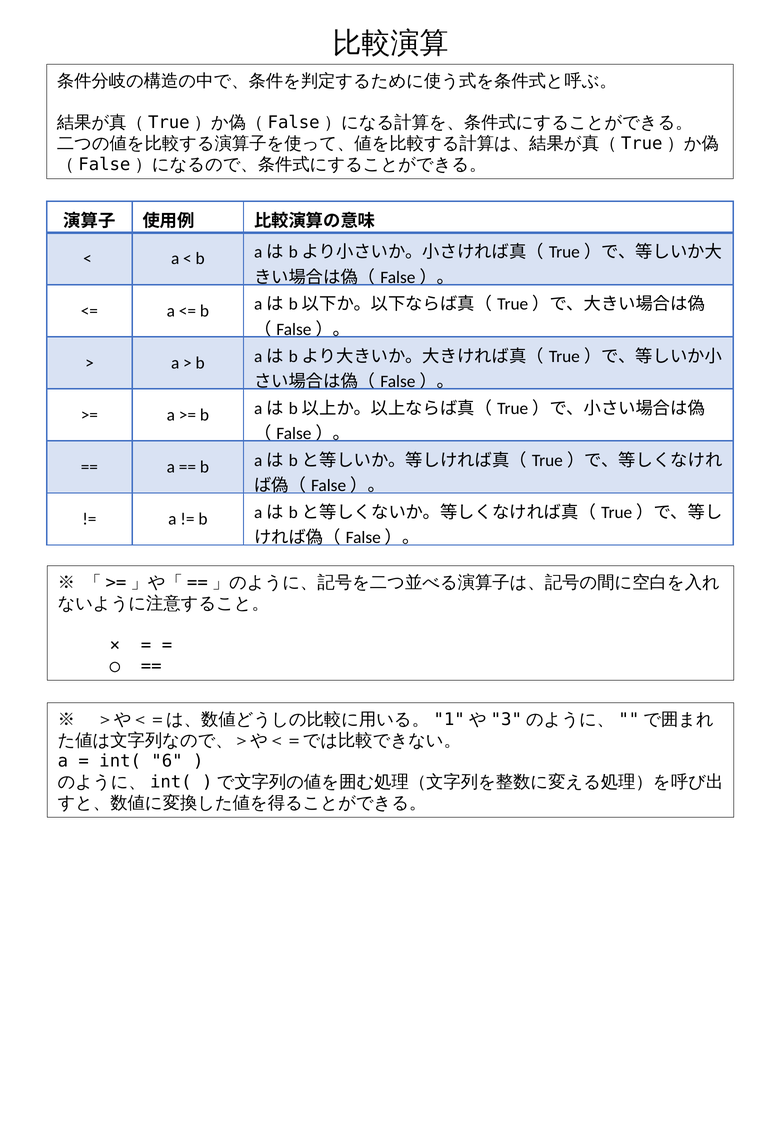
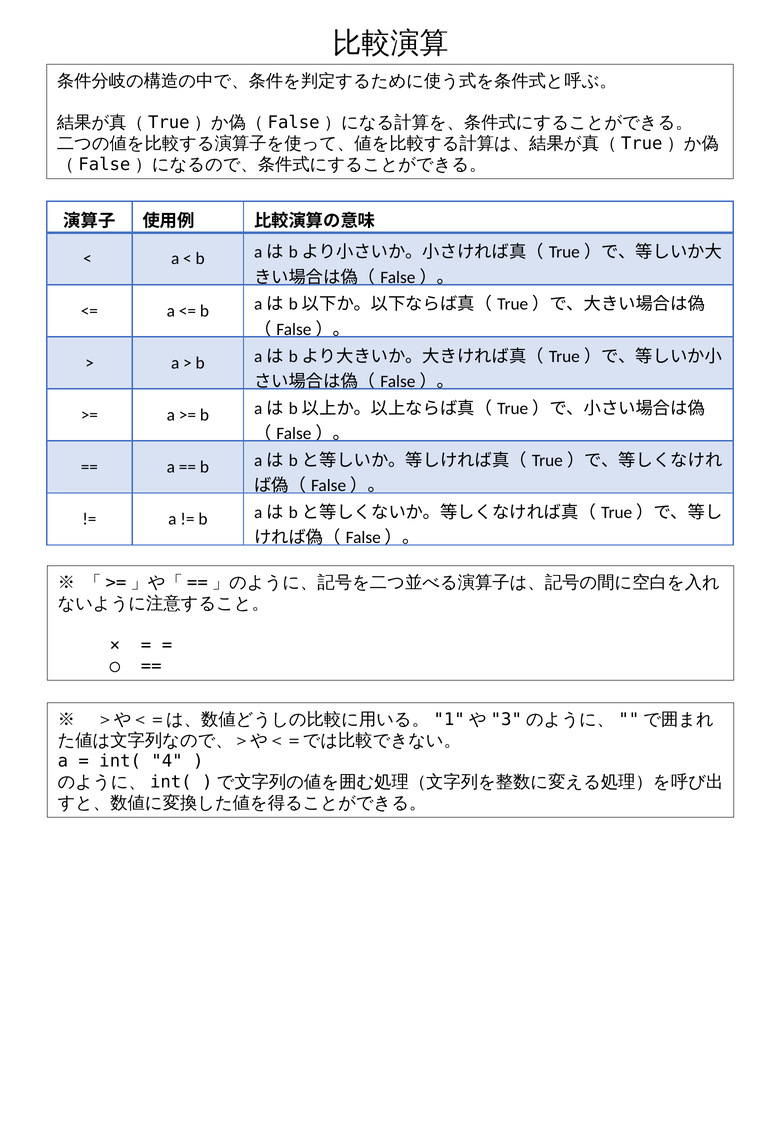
6: 6 -> 4
